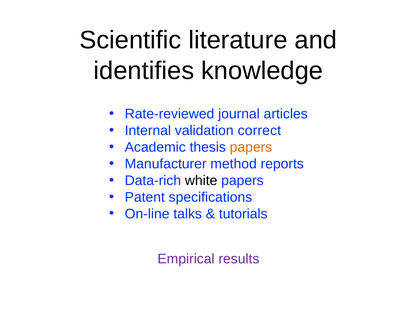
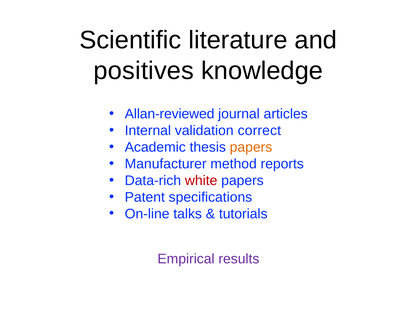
identifies: identifies -> positives
Rate-reviewed: Rate-reviewed -> Allan-reviewed
white colour: black -> red
